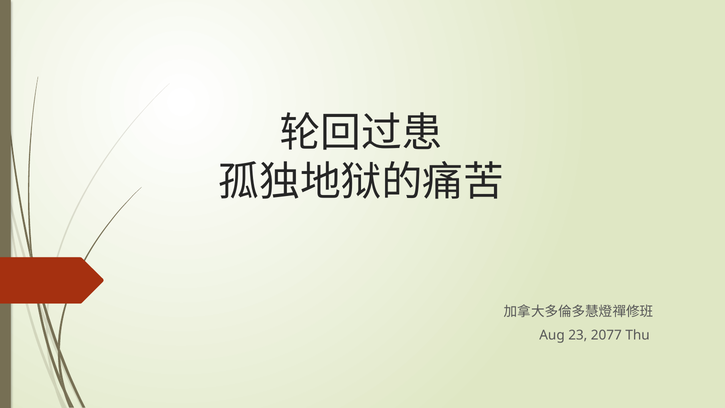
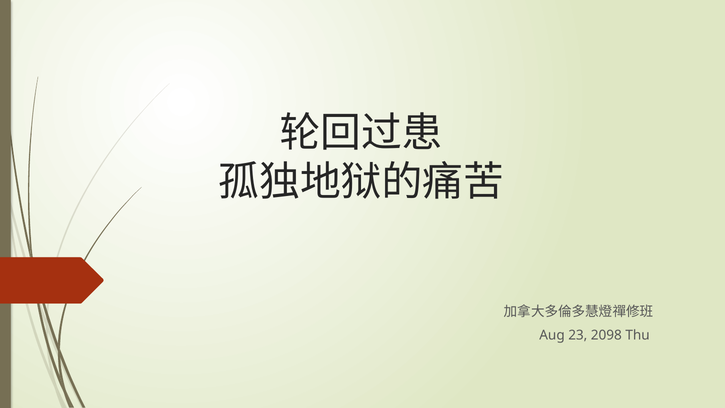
2077: 2077 -> 2098
